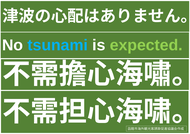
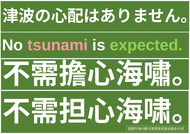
tsunami colour: light blue -> pink
